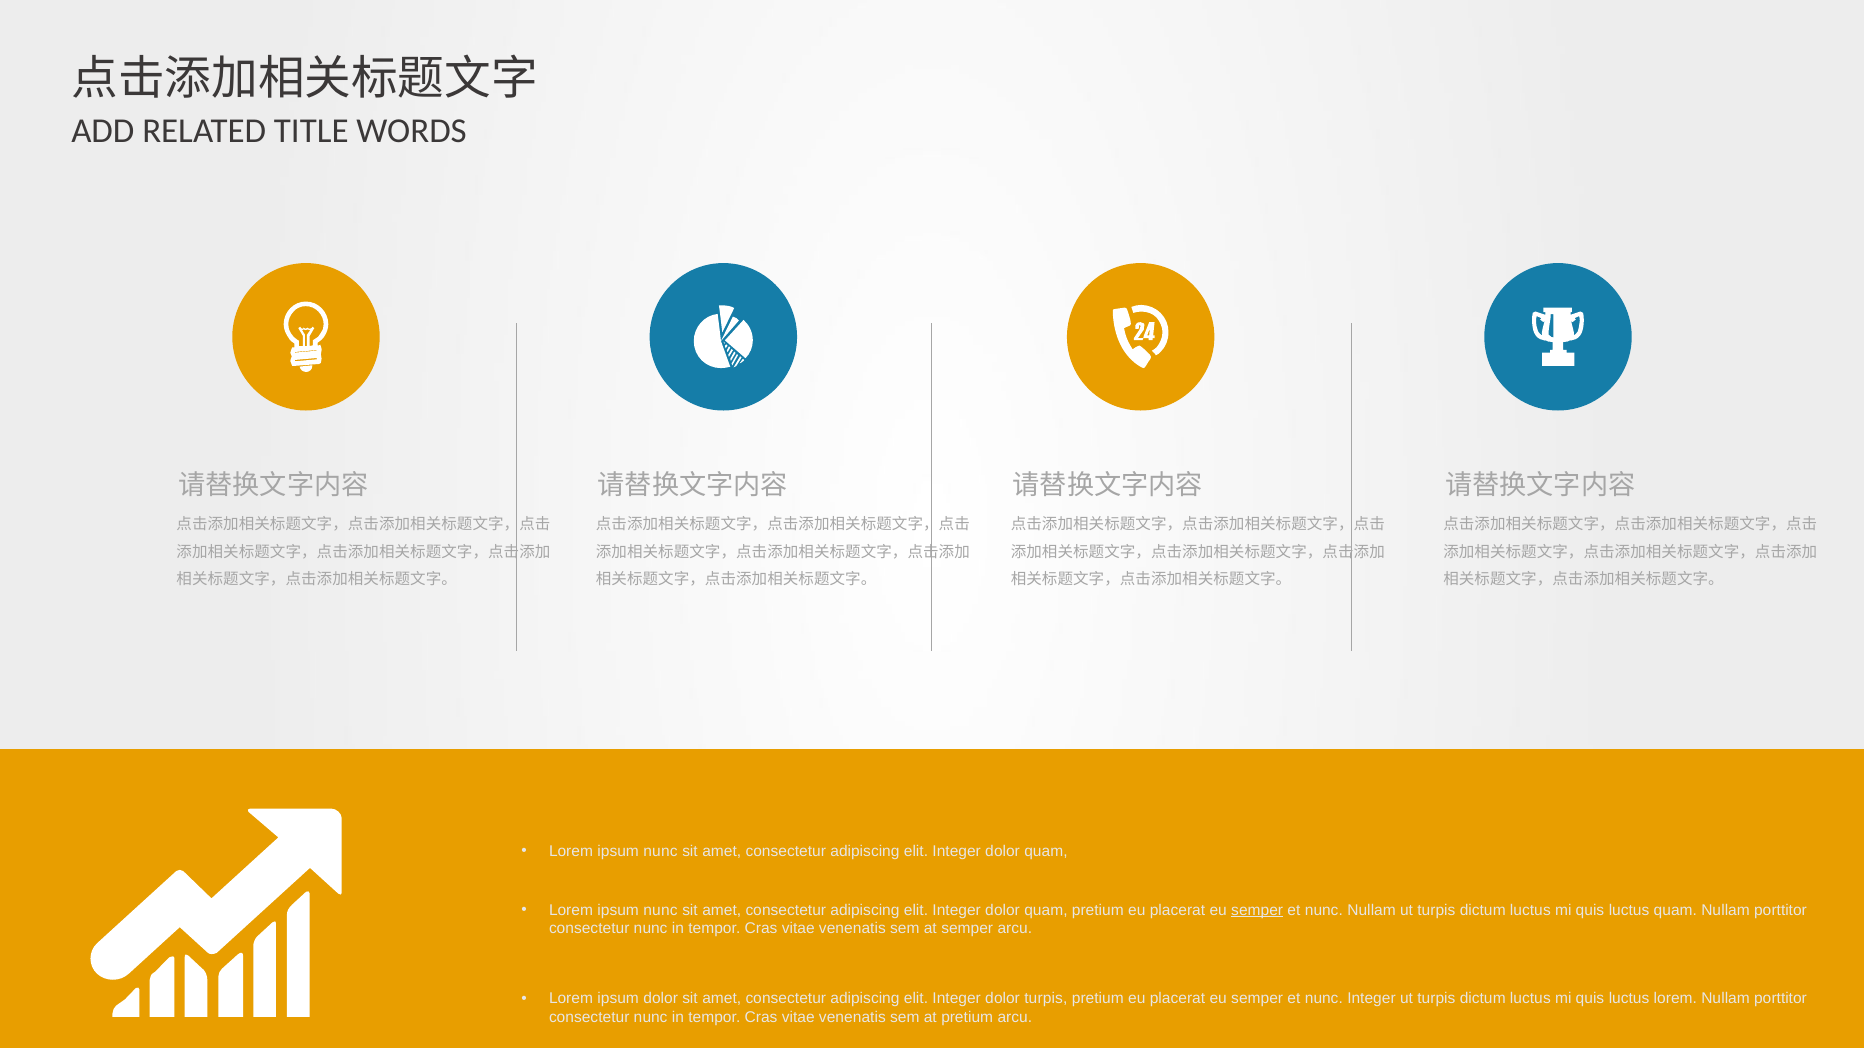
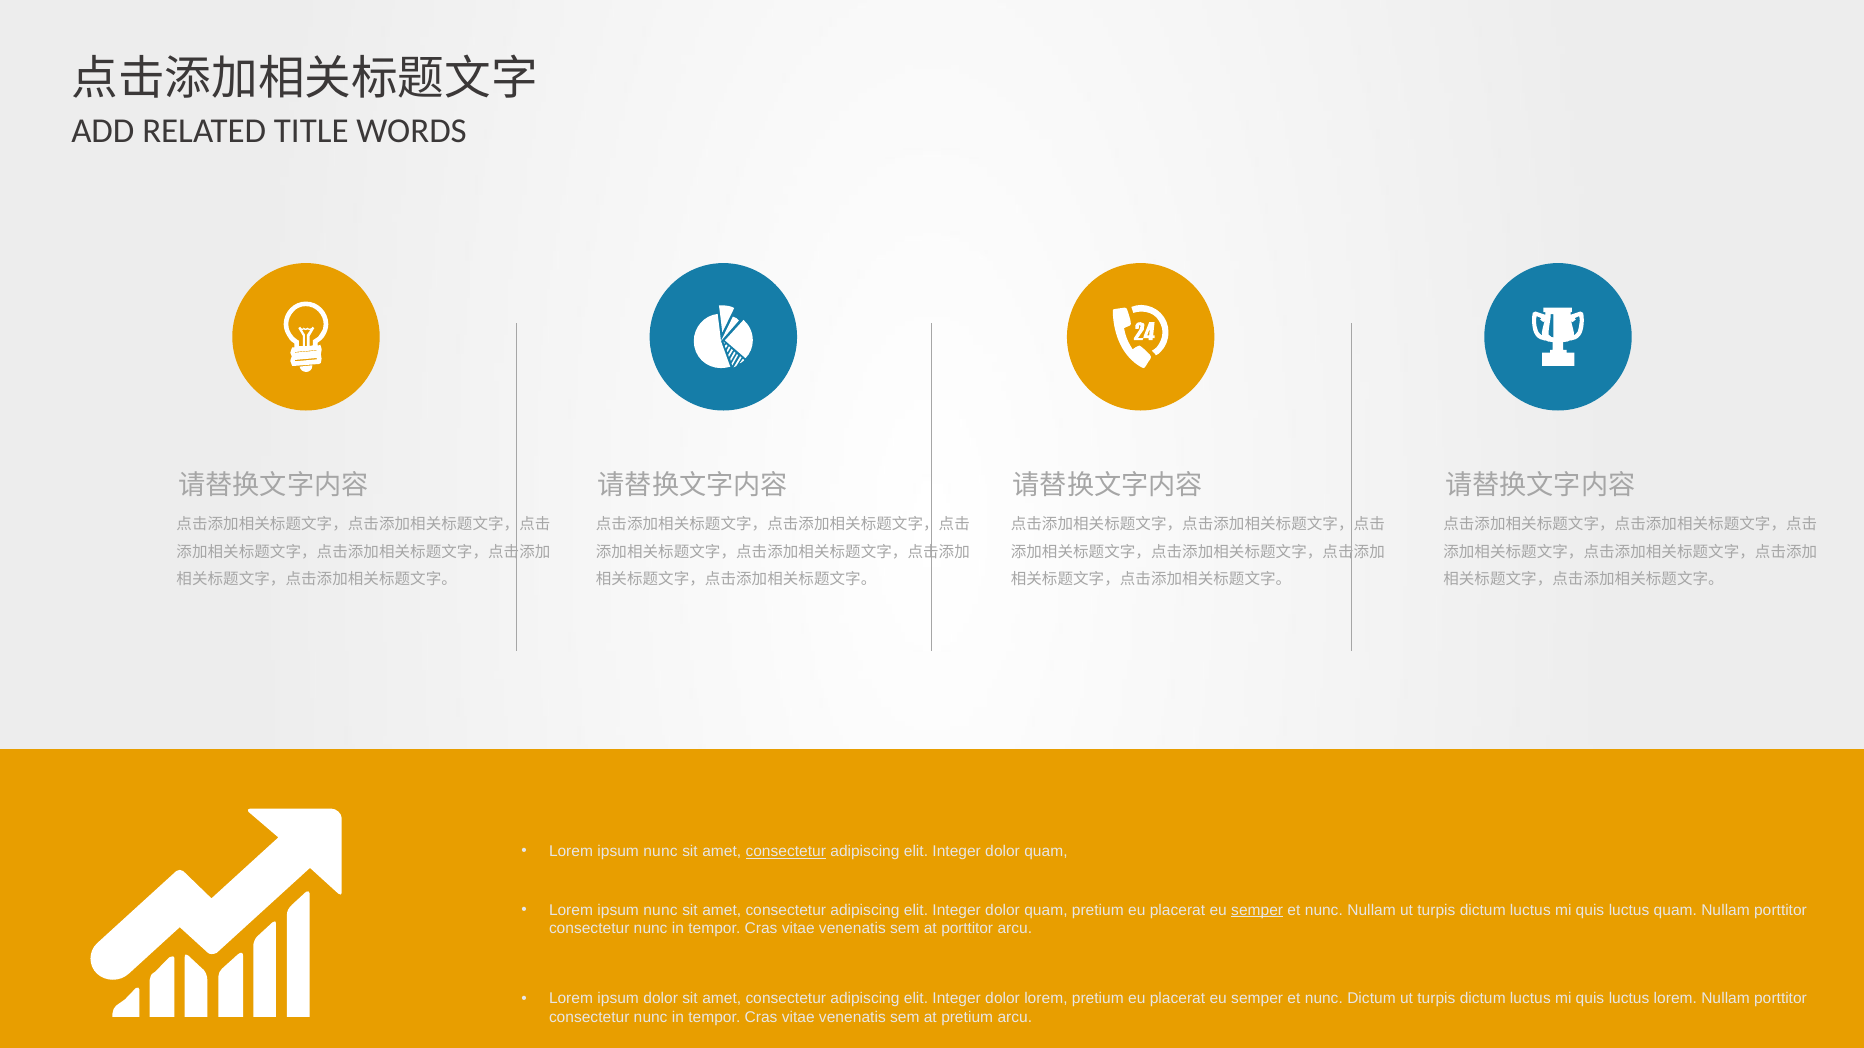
consectetur at (786, 852) underline: none -> present
at semper: semper -> porttitor
dolor turpis: turpis -> lorem
nunc Integer: Integer -> Dictum
